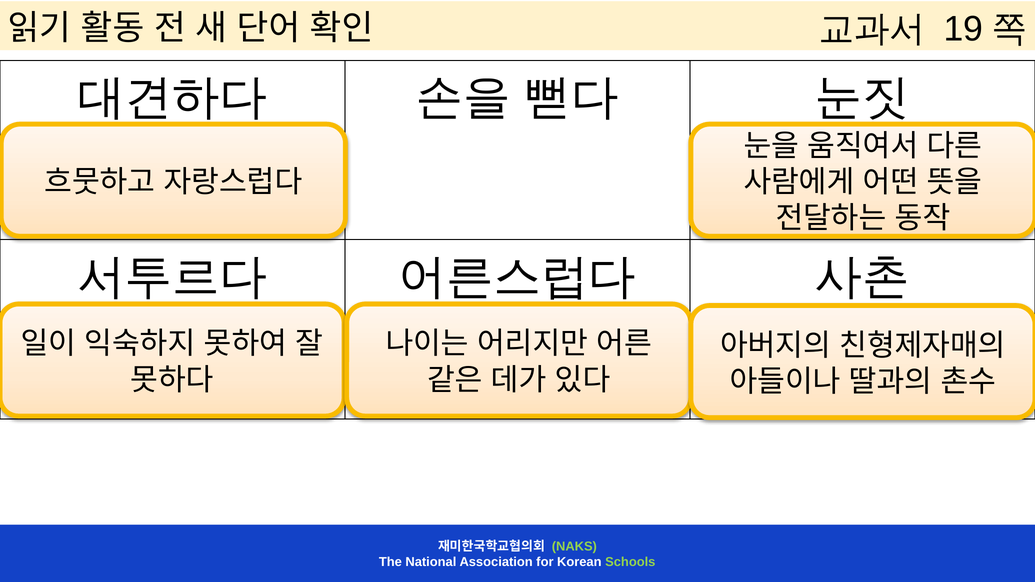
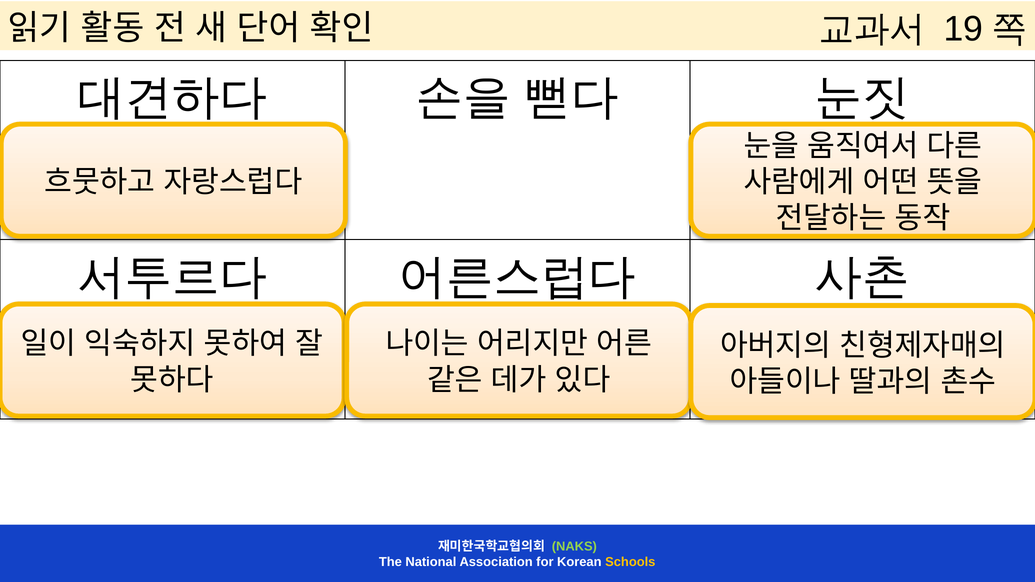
Schools colour: light green -> yellow
